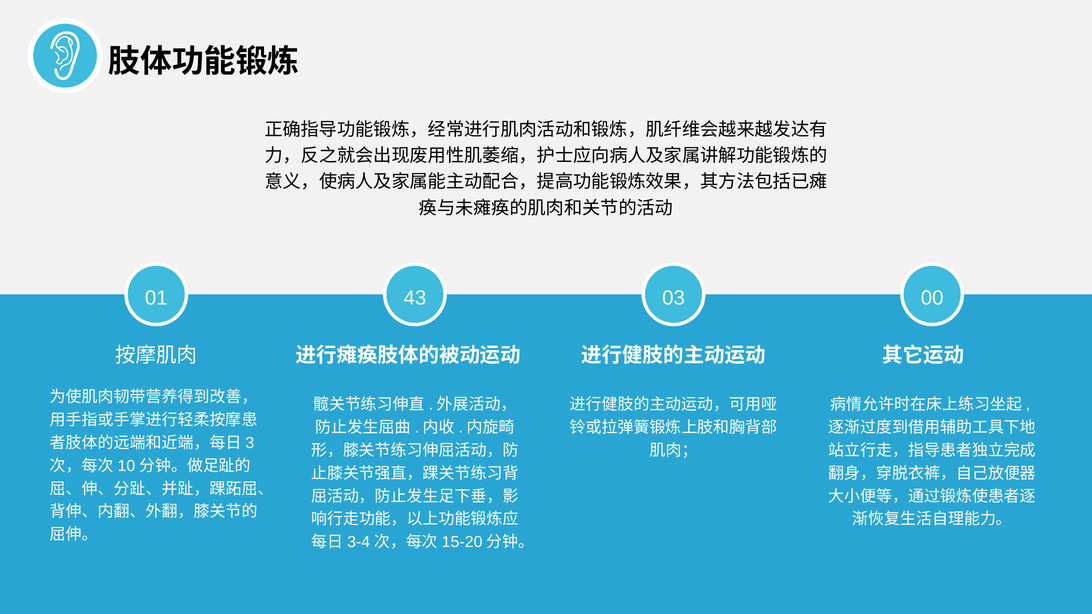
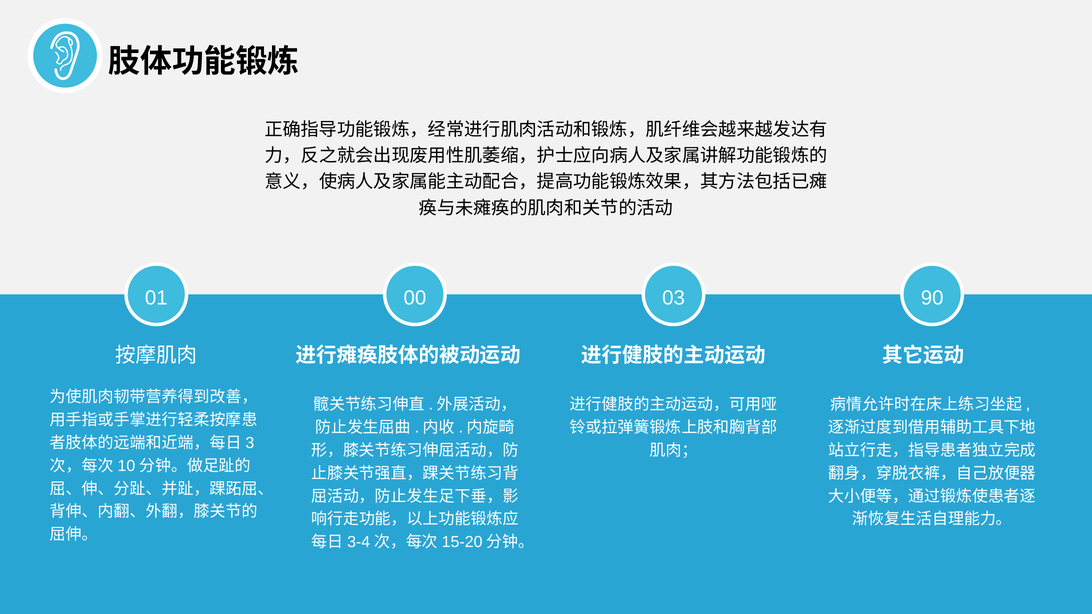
43: 43 -> 00
00: 00 -> 90
